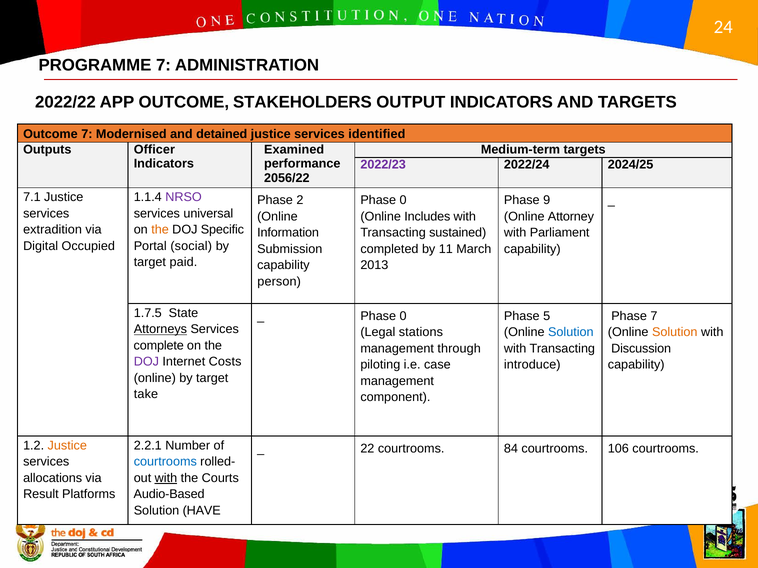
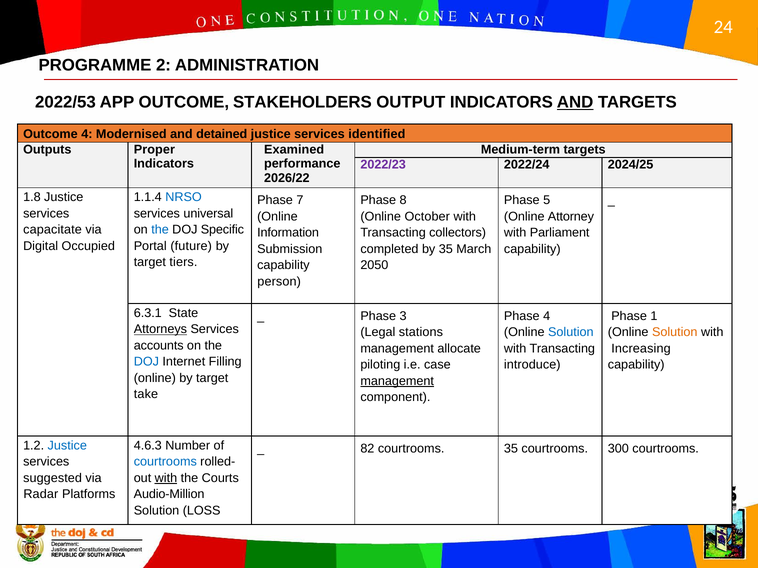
PROGRAMME 7: 7 -> 2
2022/22: 2022/22 -> 2022/53
AND at (575, 102) underline: none -> present
Outcome 7: 7 -> 4
Officer: Officer -> Proper
2056/22: 2056/22 -> 2026/22
7.1: 7.1 -> 1.8
NRSO colour: purple -> blue
2: 2 -> 7
0 at (403, 200): 0 -> 8
9: 9 -> 5
Includes: Includes -> October
extradition: extradition -> capacitate
the at (160, 230) colour: orange -> blue
sustained: sustained -> collectors
social: social -> future
by 11: 11 -> 35
paid: paid -> tiers
2013: 2013 -> 2050
1.7.5: 1.7.5 -> 6.3.1
0 at (403, 316): 0 -> 3
Phase 5: 5 -> 4
Phase 7: 7 -> 1
complete: complete -> accounts
through: through -> allocate
Discussion: Discussion -> Increasing
DOJ at (146, 362) colour: purple -> blue
Costs: Costs -> Filling
management at (397, 381) underline: none -> present
Justice at (67, 446) colour: orange -> blue
2.2.1: 2.2.1 -> 4.6.3
22: 22 -> 82
courtrooms 84: 84 -> 35
106: 106 -> 300
allocations: allocations -> suggested
Result: Result -> Radar
Audio-Based: Audio-Based -> Audio-Million
HAVE: HAVE -> LOSS
